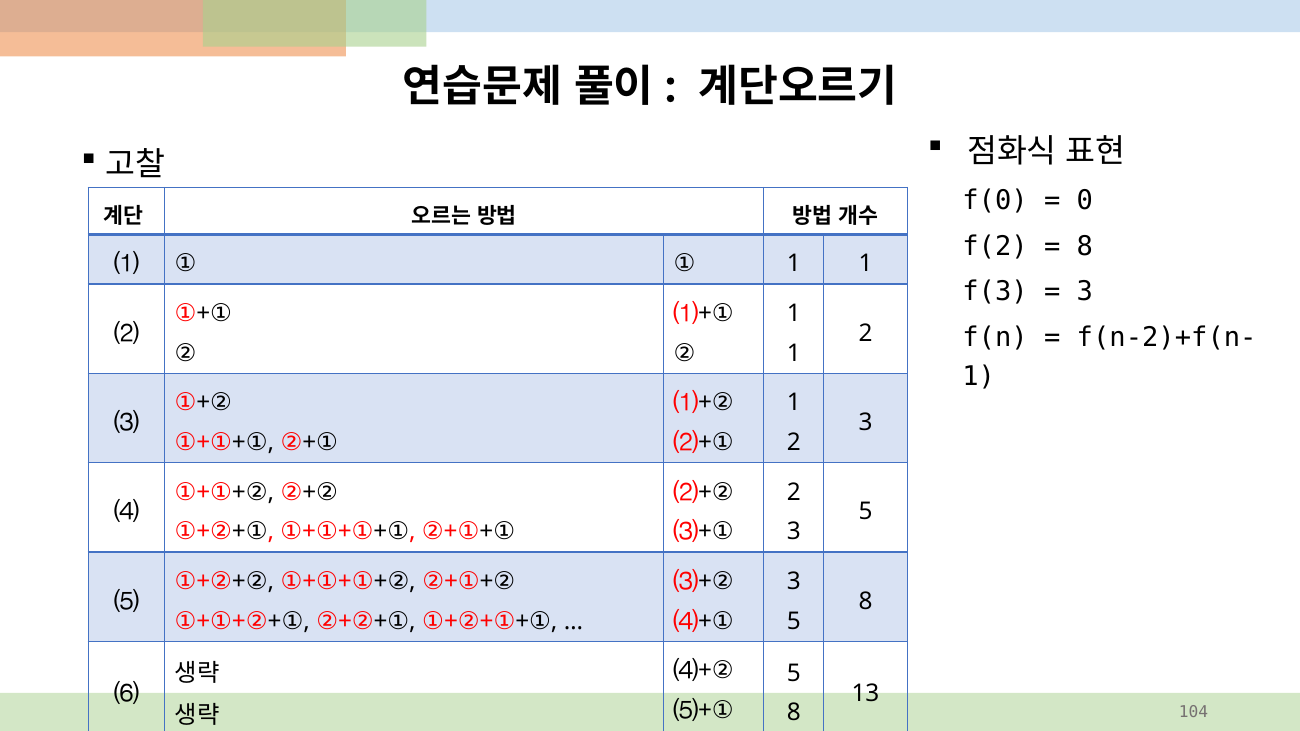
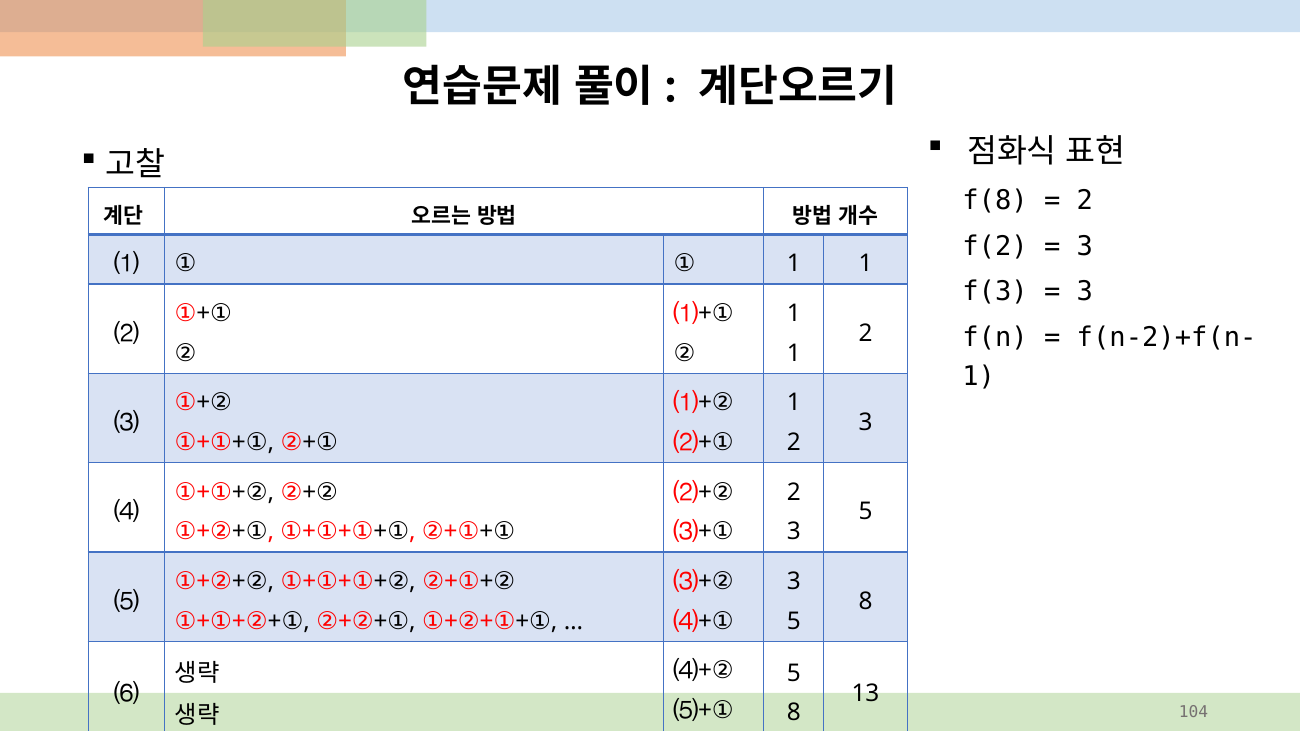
f(0: f(0 -> f(8
0 at (1085, 201): 0 -> 2
8 at (1085, 246): 8 -> 3
